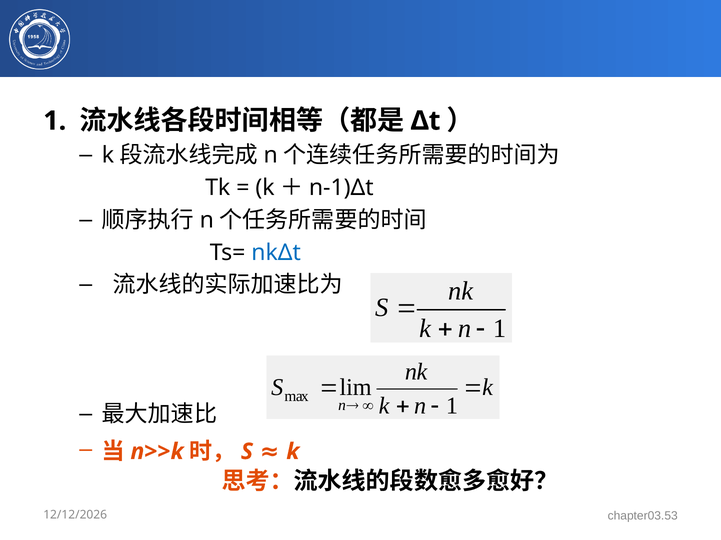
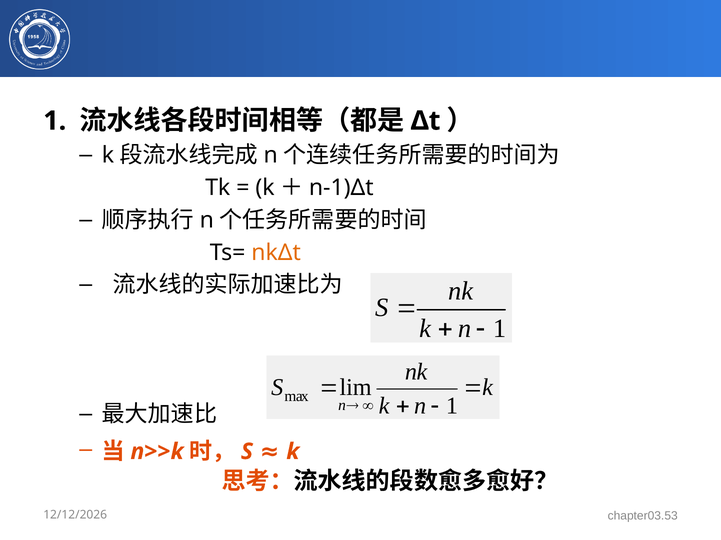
nkΔt colour: blue -> orange
